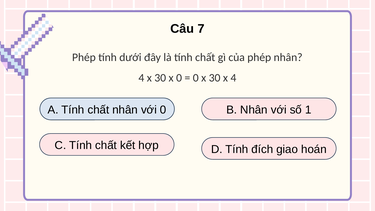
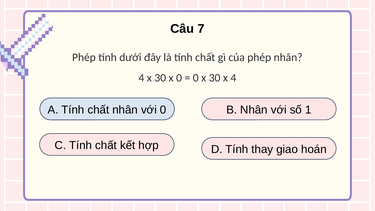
đích: đích -> thay
